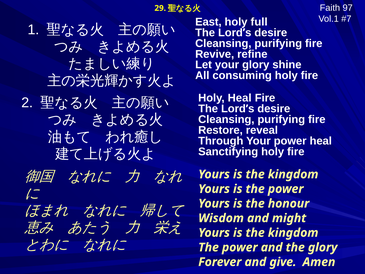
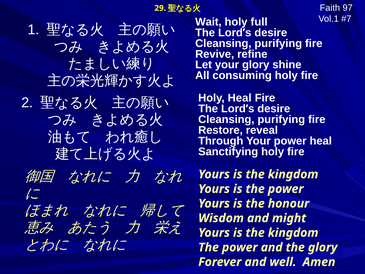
East: East -> Wait
give: give -> well
